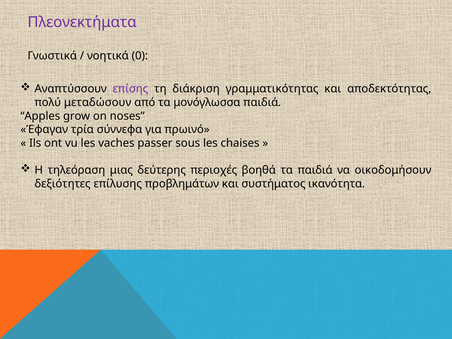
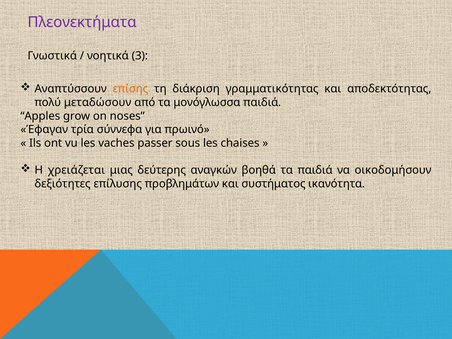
0: 0 -> 3
επίσης colour: purple -> orange
τηλεόραση: τηλεόραση -> χρειάζεται
περιοχές: περιοχές -> αναγκών
